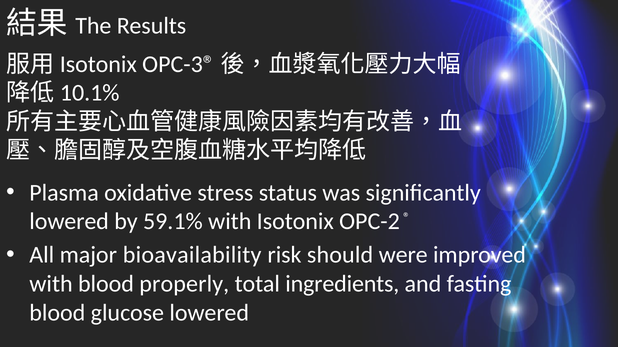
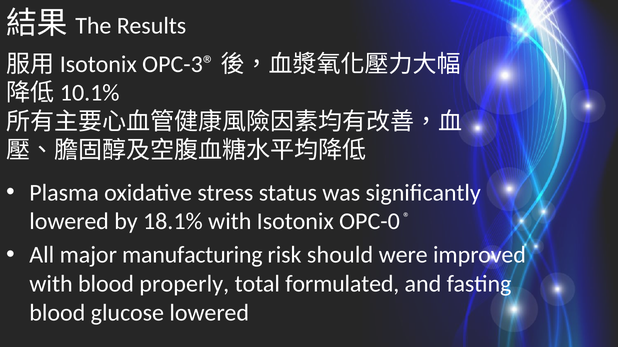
59.1%: 59.1% -> 18.1%
OPC-2: OPC-2 -> OPC-0
bioavailability: bioavailability -> manufacturing
ingredients: ingredients -> formulated
